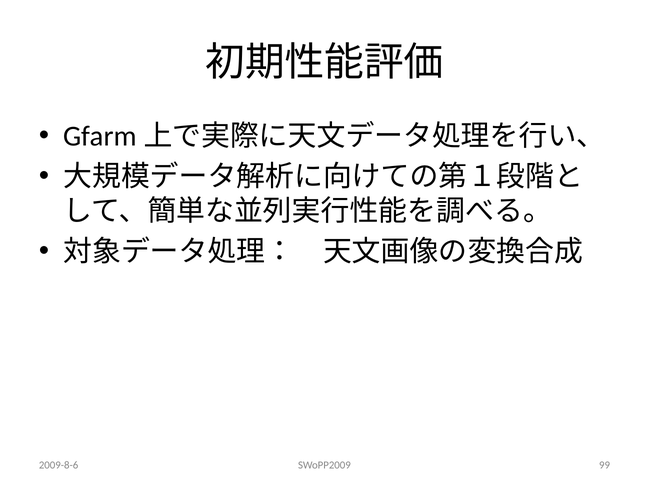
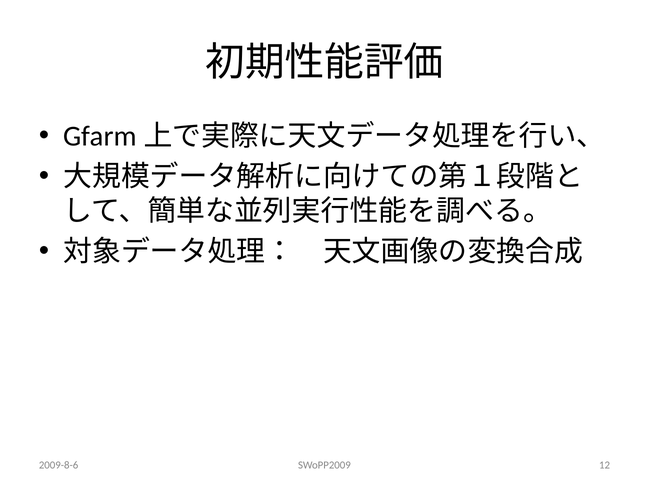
99: 99 -> 12
